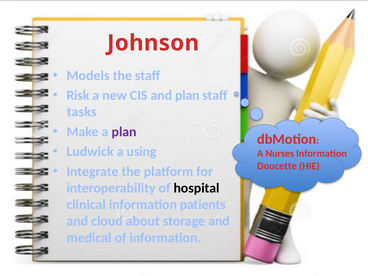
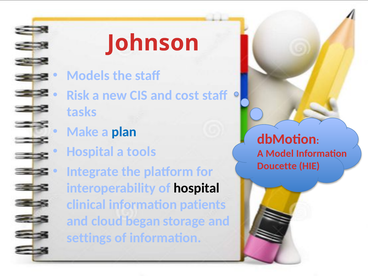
and plan: plan -> cost
plan at (124, 132) colour: purple -> blue
Ludwick at (90, 152): Ludwick -> Hospital
using: using -> tools
Nurses: Nurses -> Model
about: about -> began
medical: medical -> settings
